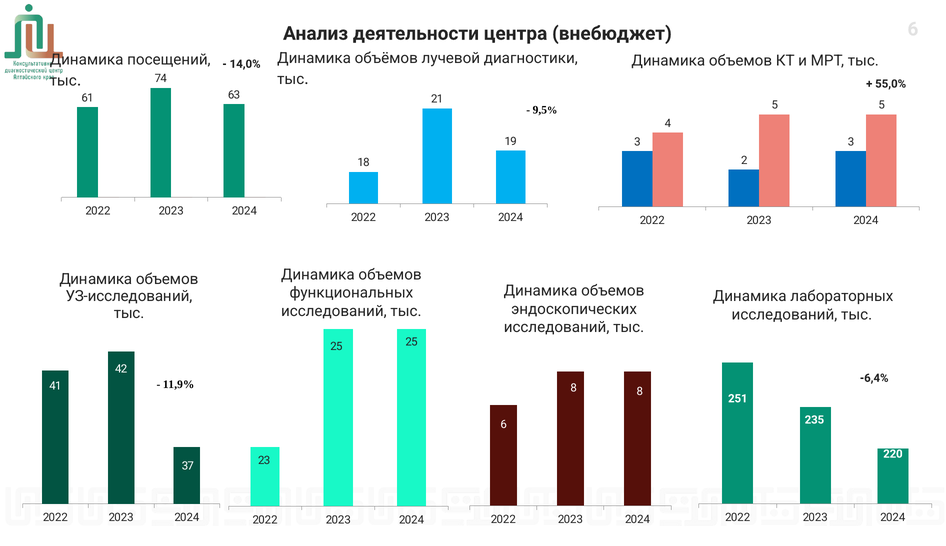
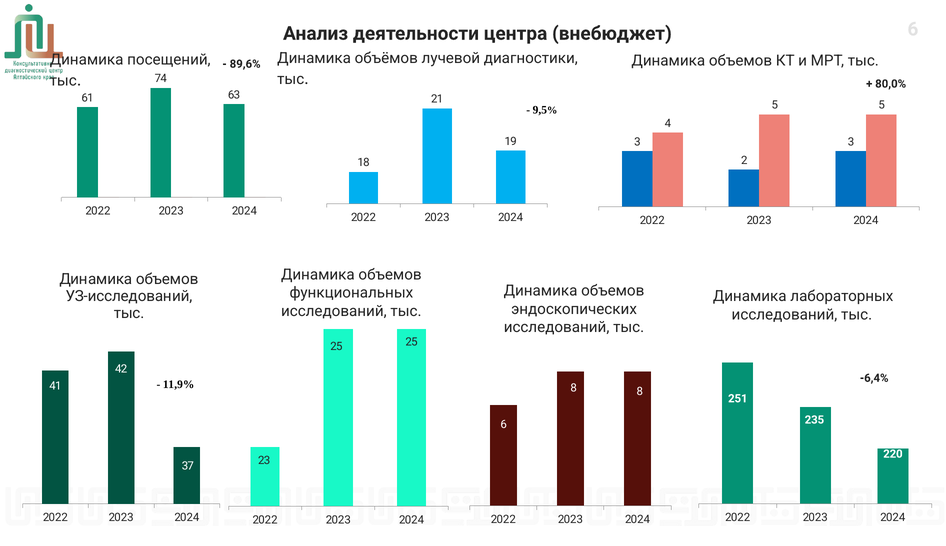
14,0%: 14,0% -> 89,6%
55,0%: 55,0% -> 80,0%
